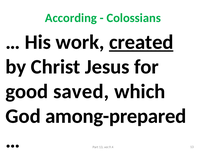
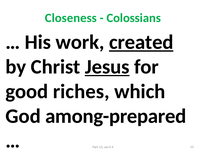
According: According -> Closeness
Jesus underline: none -> present
saved: saved -> riches
